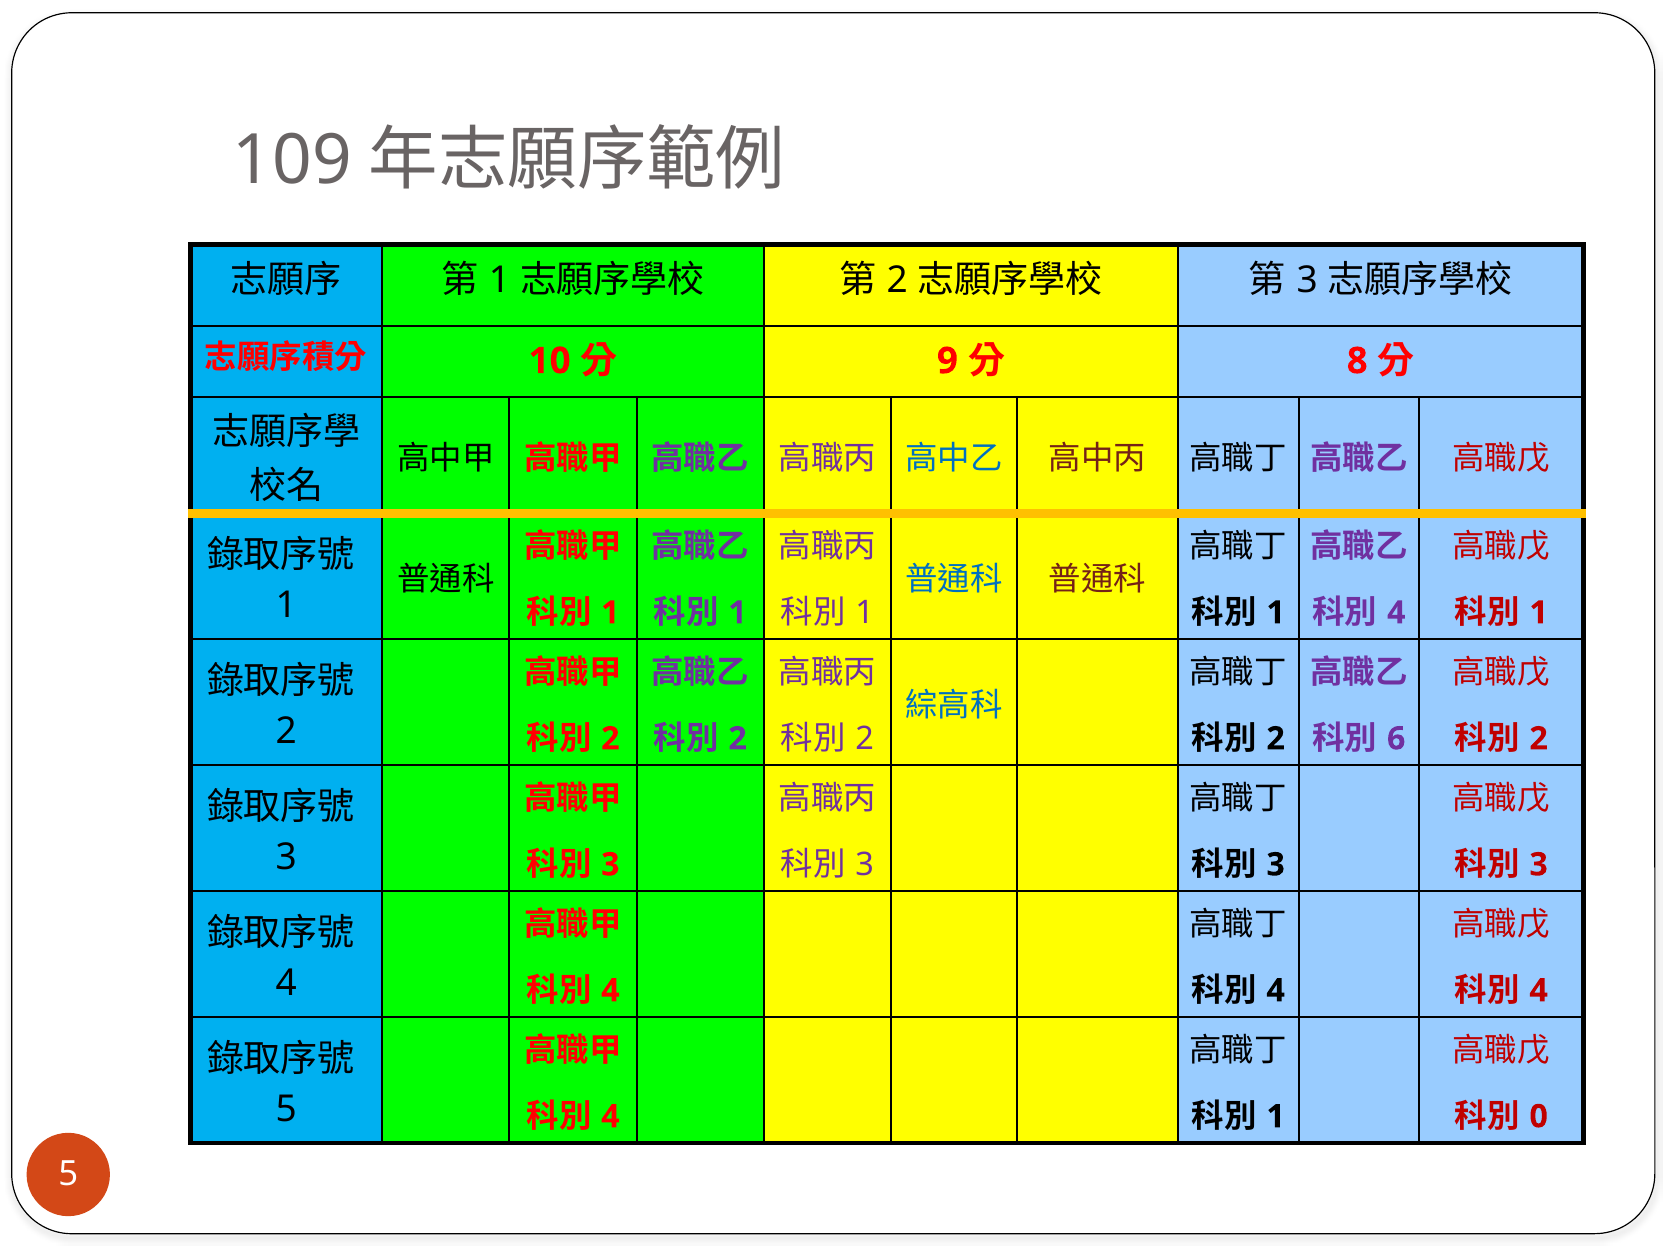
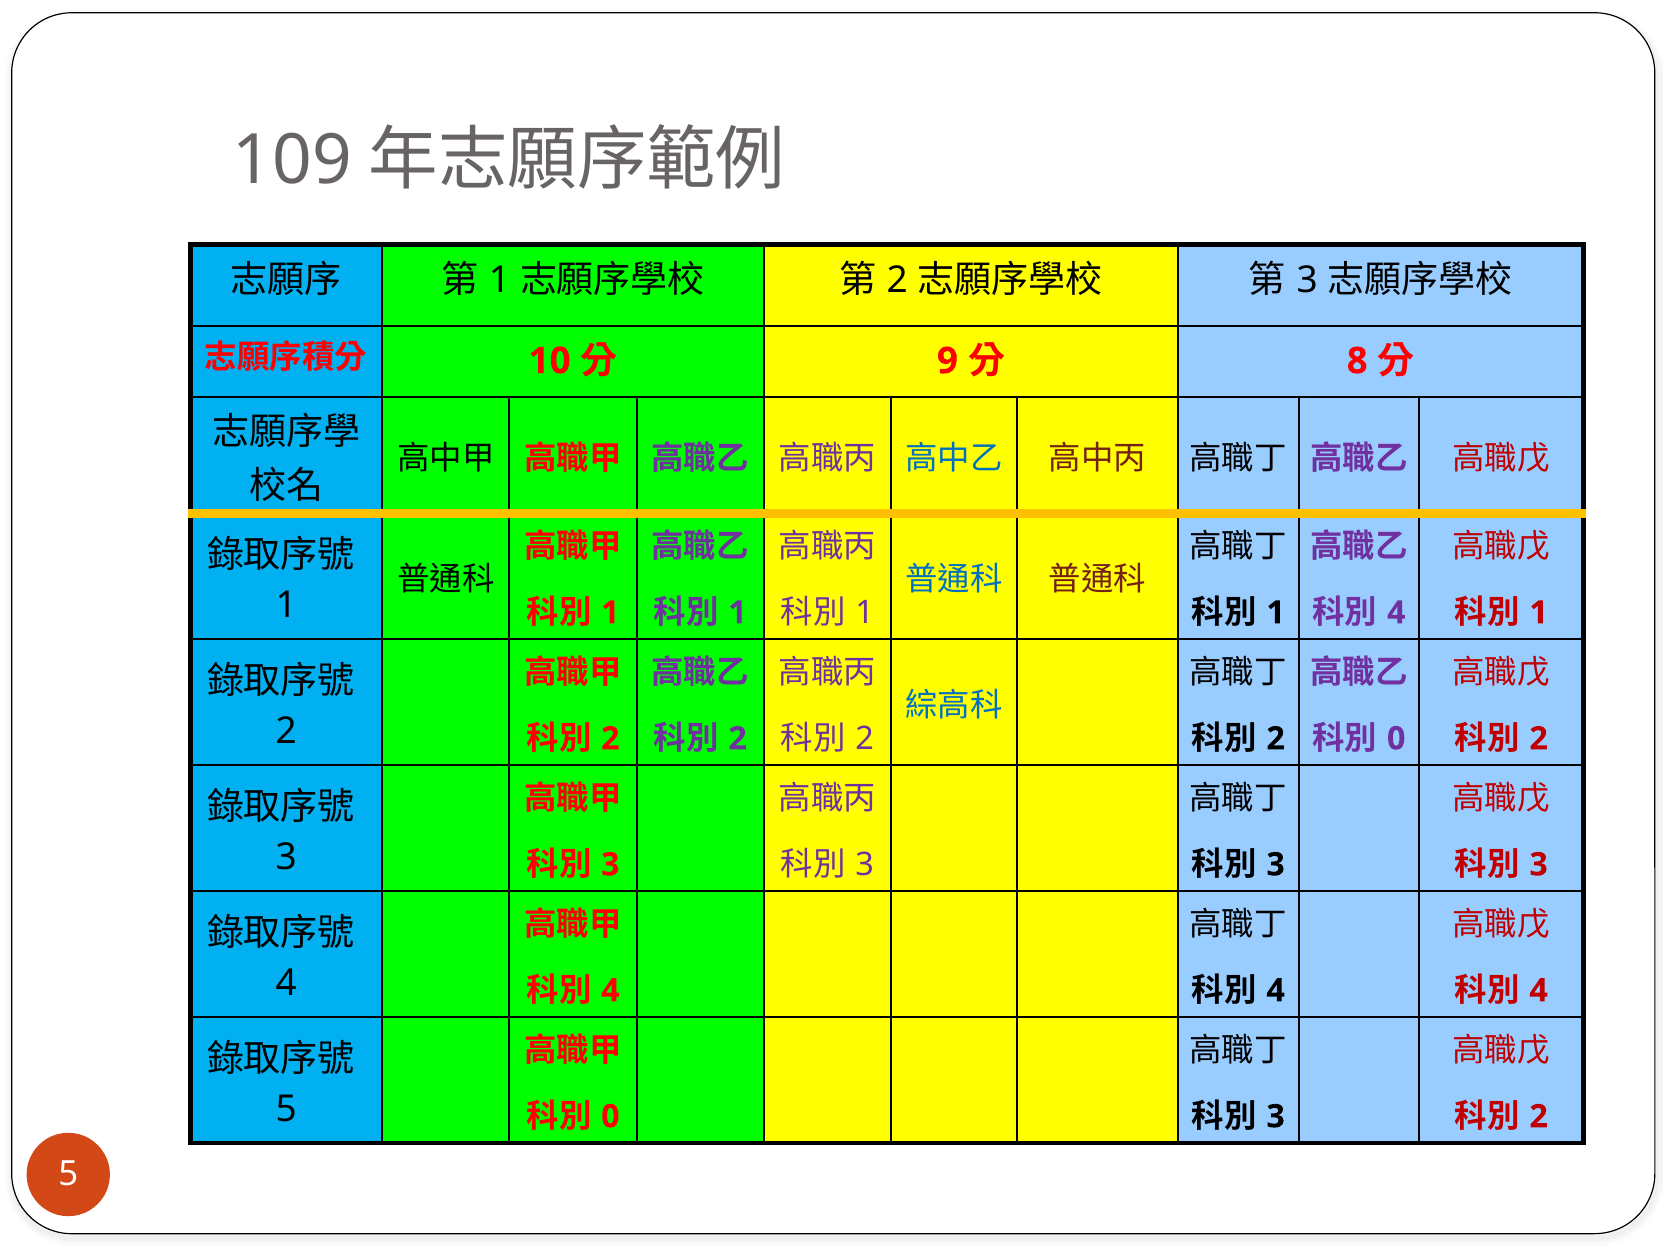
6 at (1396, 738): 6 -> 0
4 at (610, 1116): 4 -> 0
1 at (1276, 1116): 1 -> 3
0 at (1539, 1116): 0 -> 2
